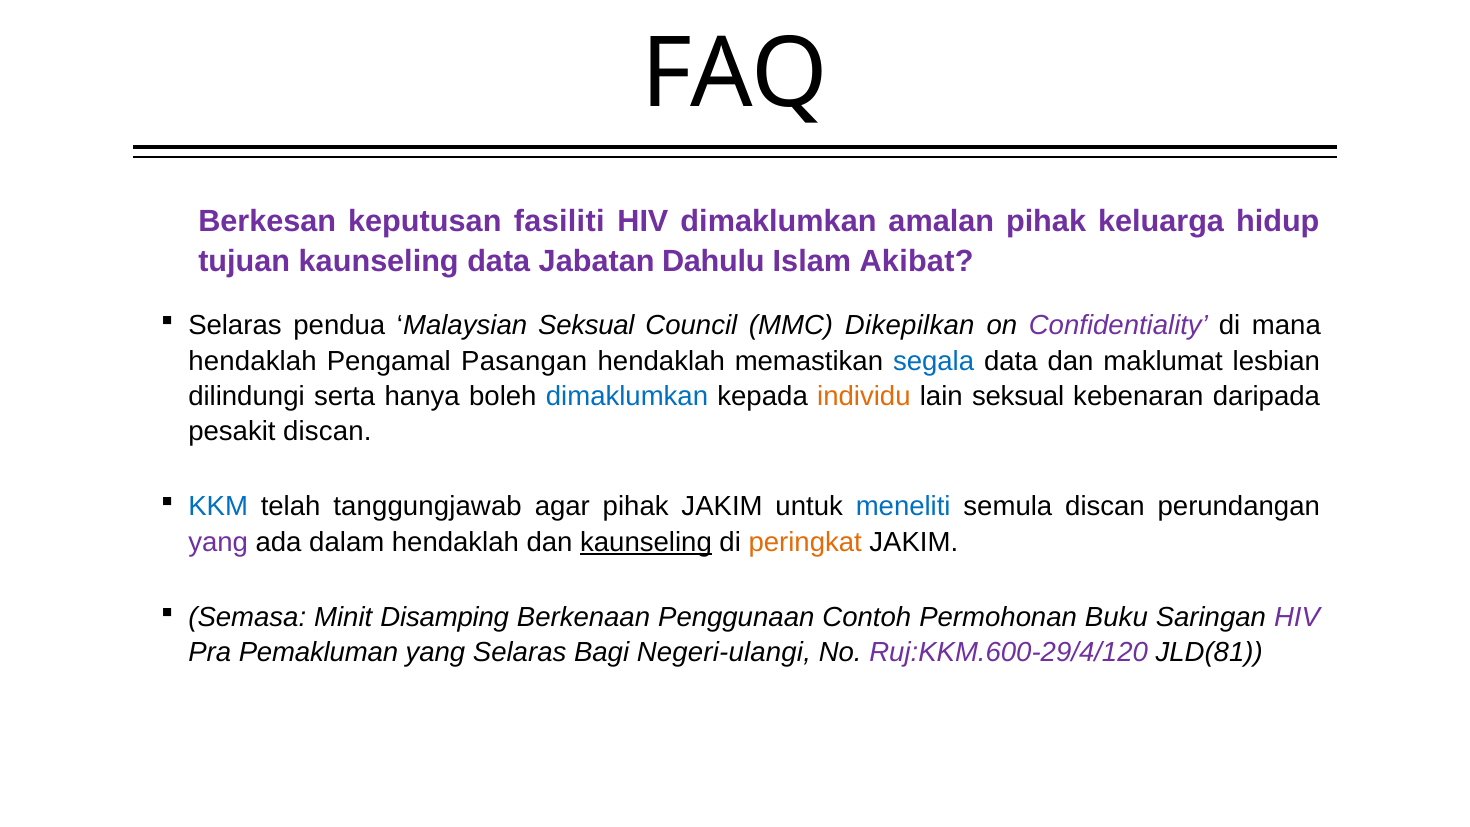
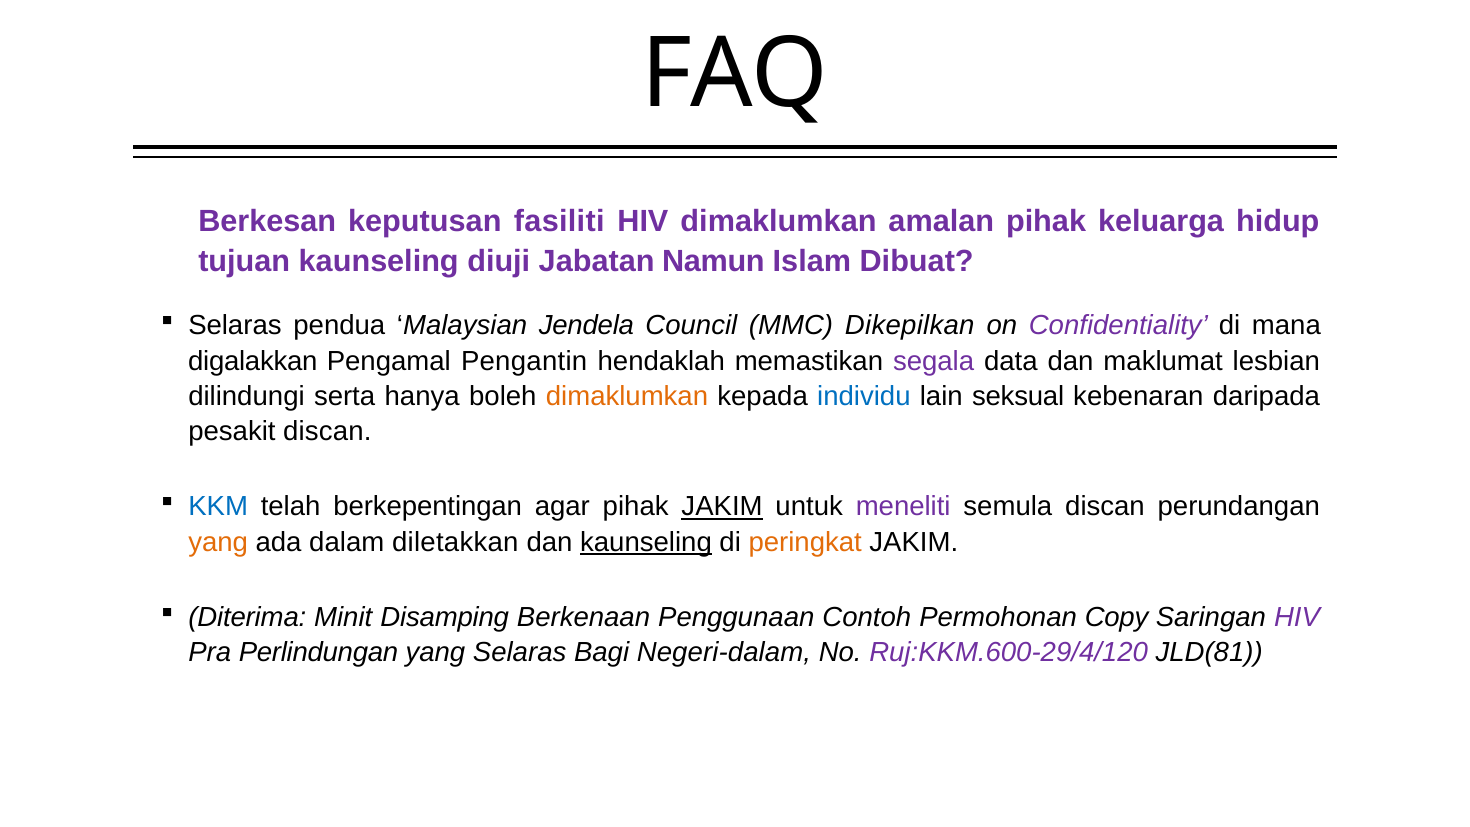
kaunseling data: data -> diuji
Dahulu: Dahulu -> Namun
Akibat: Akibat -> Dibuat
Malaysian Seksual: Seksual -> Jendela
hendaklah at (253, 361): hendaklah -> digalakkan
Pasangan: Pasangan -> Pengantin
segala colour: blue -> purple
dimaklumkan at (627, 396) colour: blue -> orange
individu colour: orange -> blue
tanggungjawab: tanggungjawab -> berkepentingan
JAKIM at (722, 507) underline: none -> present
meneliti colour: blue -> purple
yang at (218, 542) colour: purple -> orange
dalam hendaklah: hendaklah -> diletakkan
Semasa: Semasa -> Diterima
Buku: Buku -> Copy
Pemakluman: Pemakluman -> Perlindungan
Negeri-ulangi: Negeri-ulangi -> Negeri-dalam
